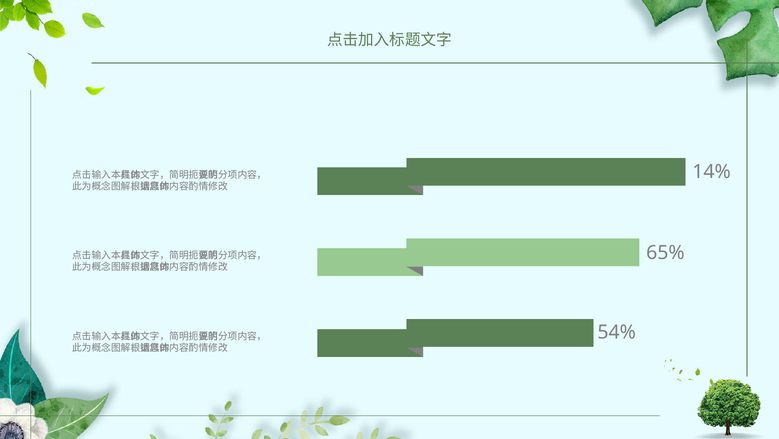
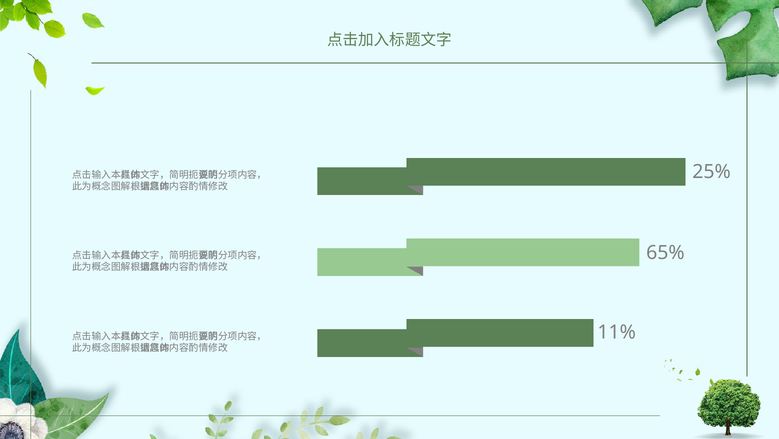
14%: 14% -> 25%
54%: 54% -> 11%
